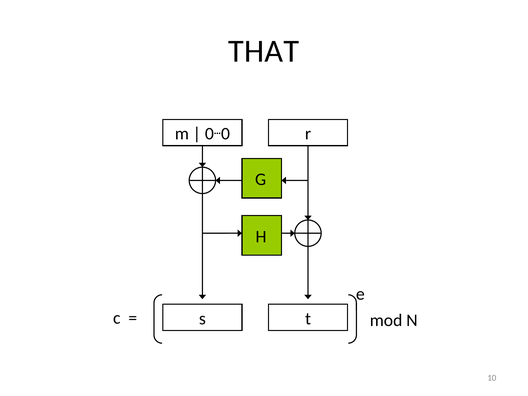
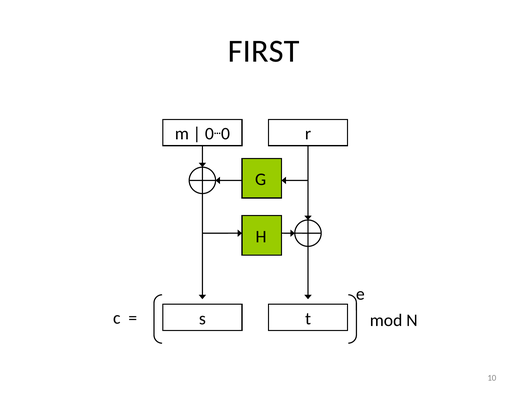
THAT: THAT -> FIRST
